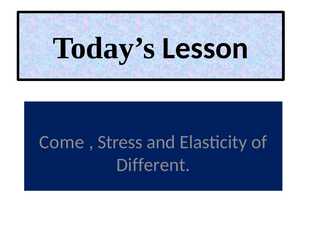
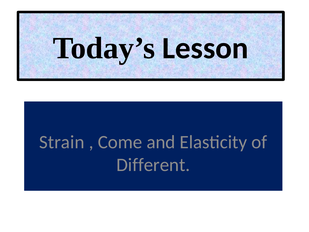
Come: Come -> Strain
Stress: Stress -> Come
